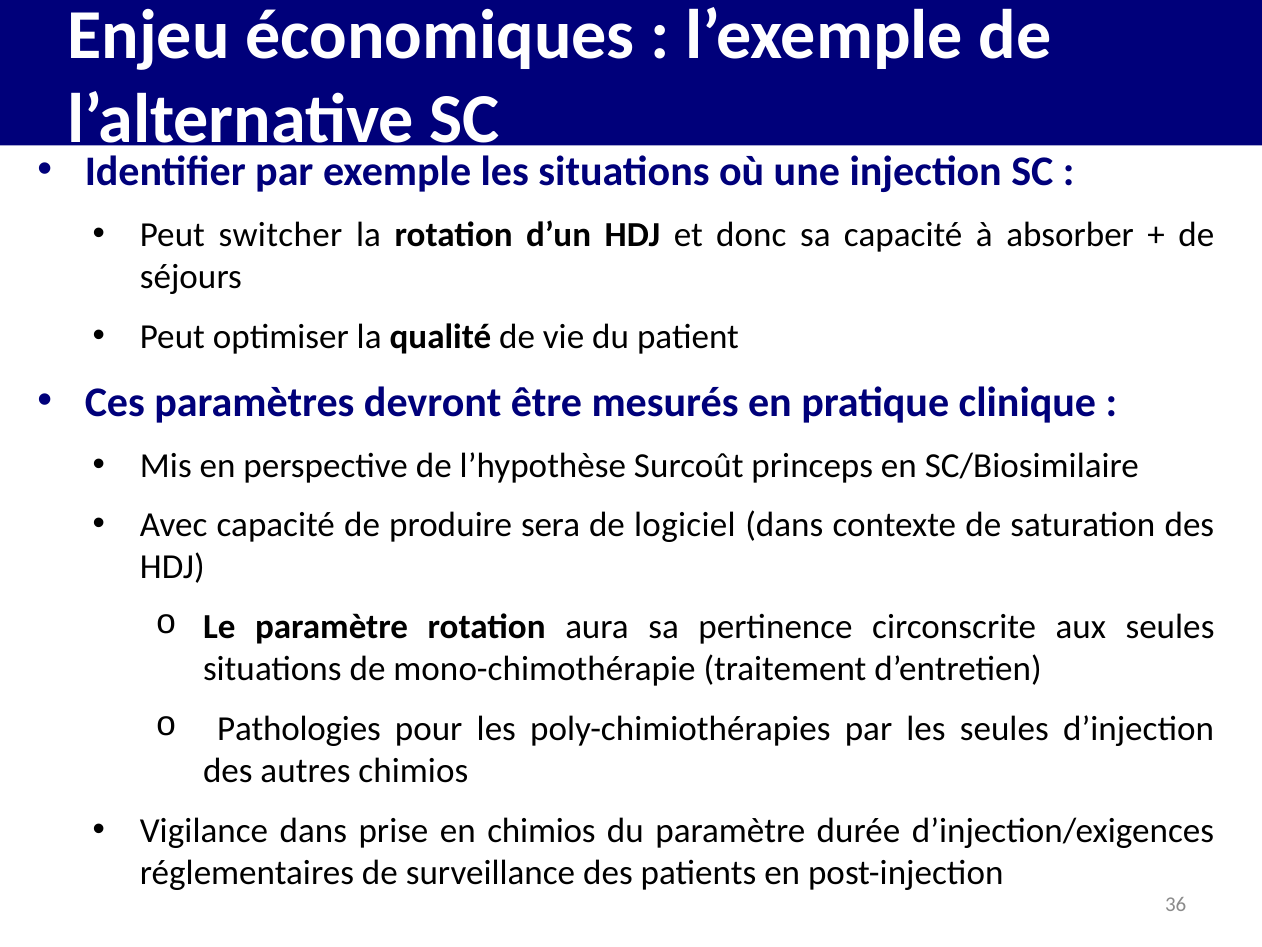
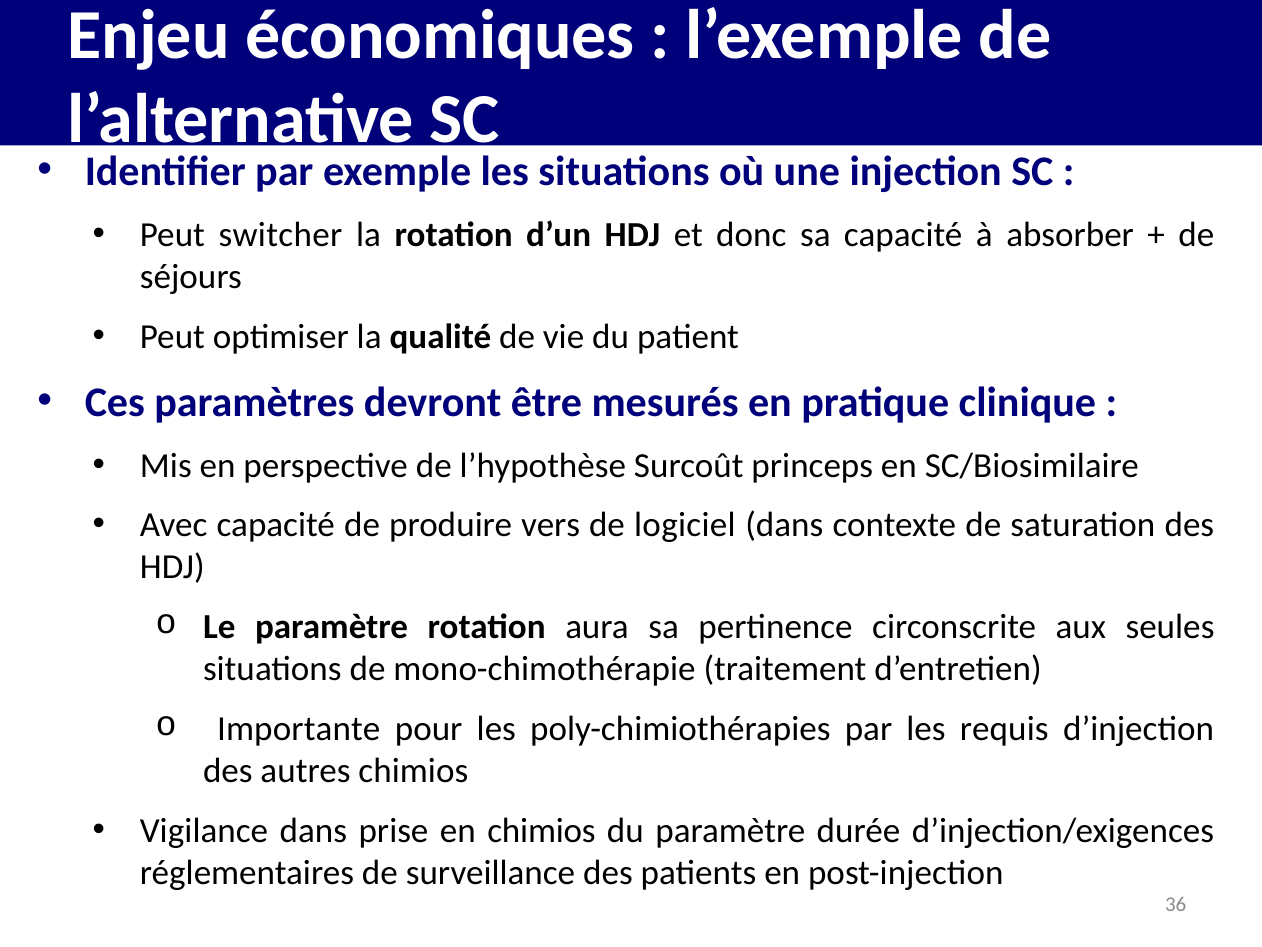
sera: sera -> vers
Pathologies: Pathologies -> Importante
les seules: seules -> requis
